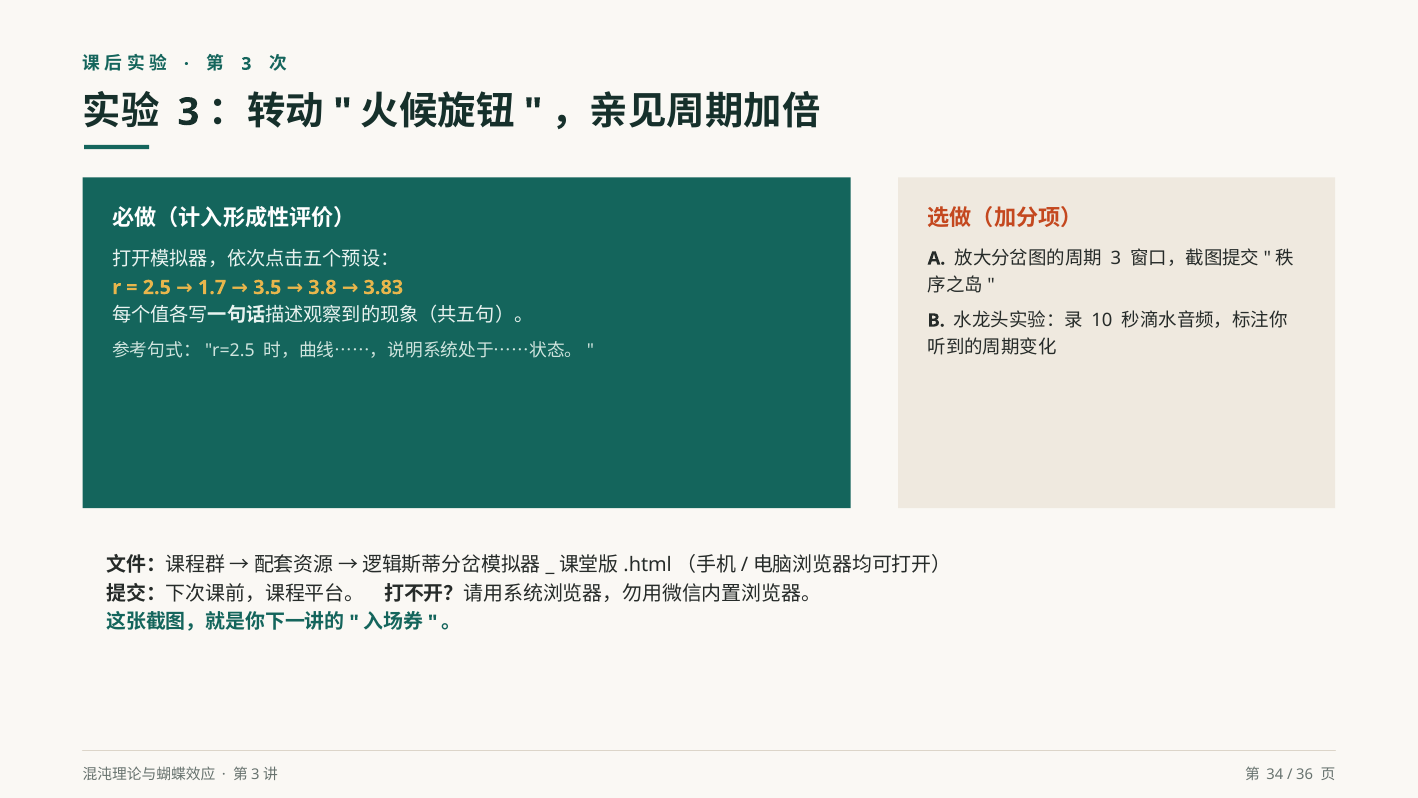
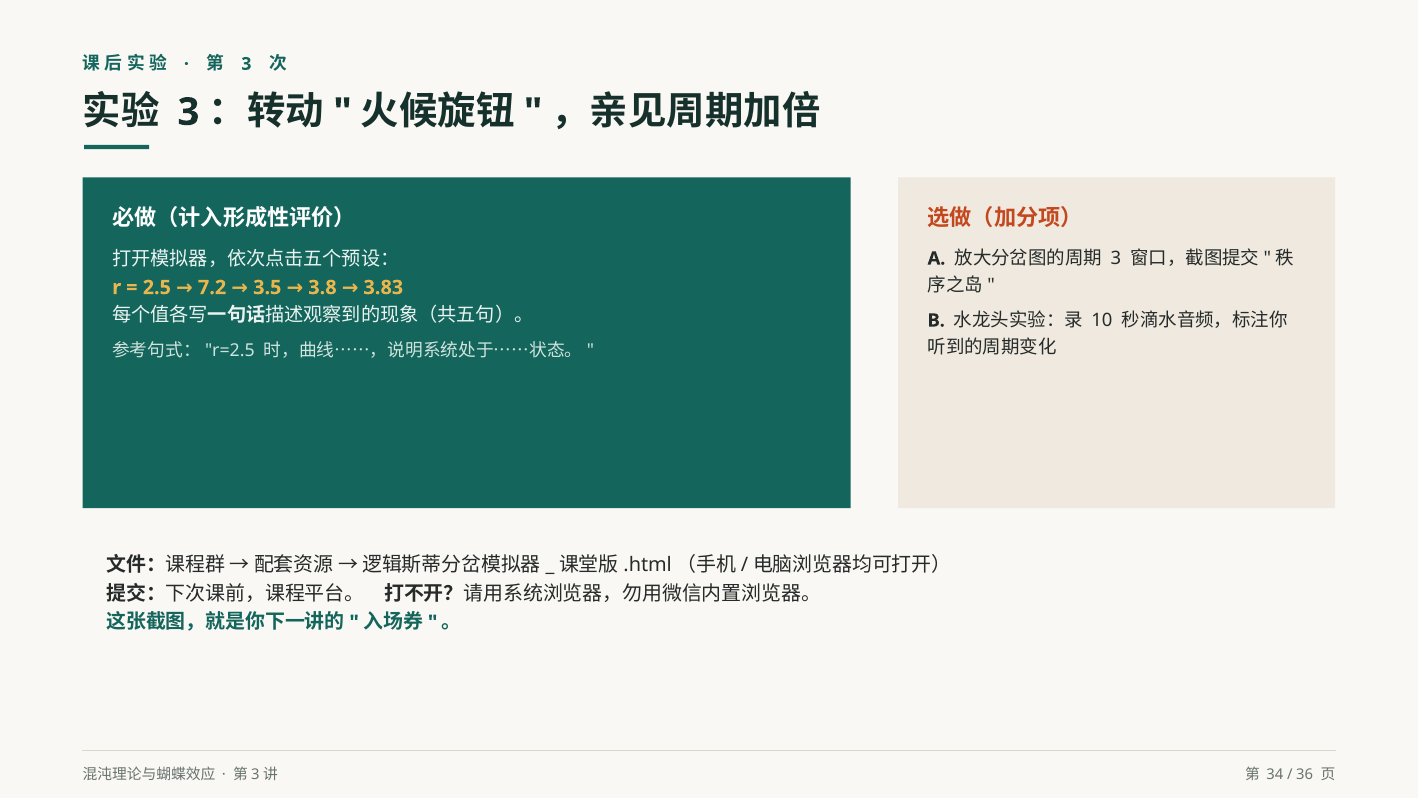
1.7: 1.7 -> 7.2
